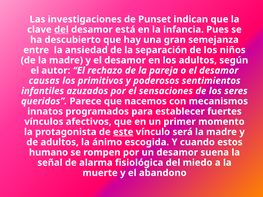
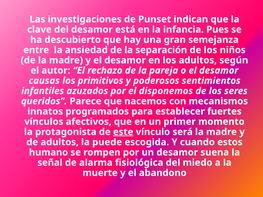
del at (61, 30) underline: present -> none
sensaciones: sensaciones -> disponemos
ánimo: ánimo -> puede
